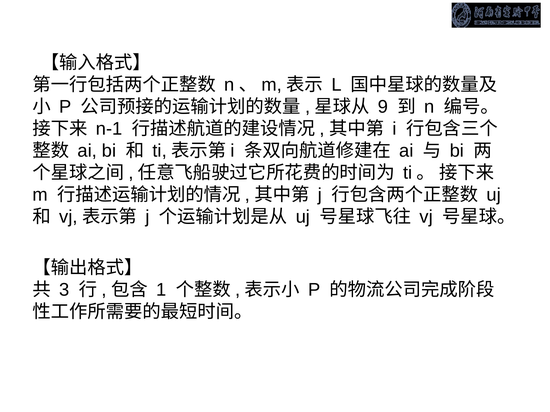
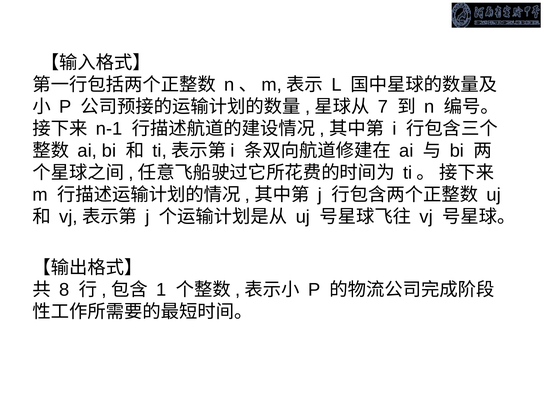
9: 9 -> 7
3: 3 -> 8
